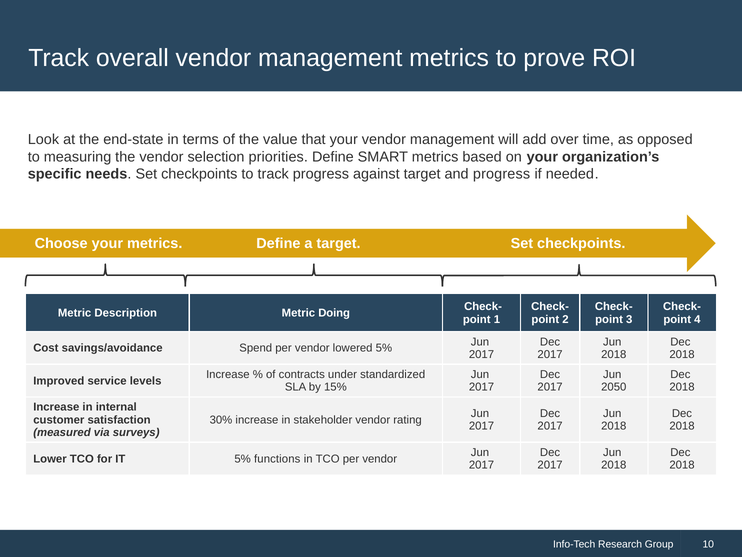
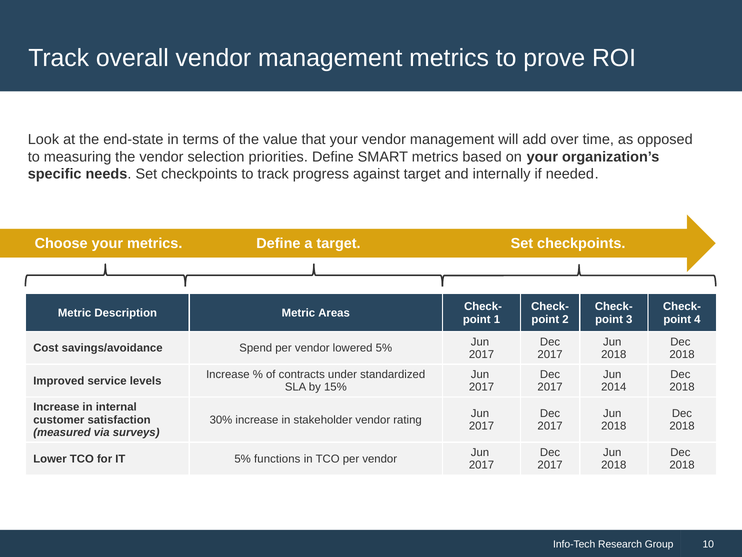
and progress: progress -> internally
Doing: Doing -> Areas
2050: 2050 -> 2014
